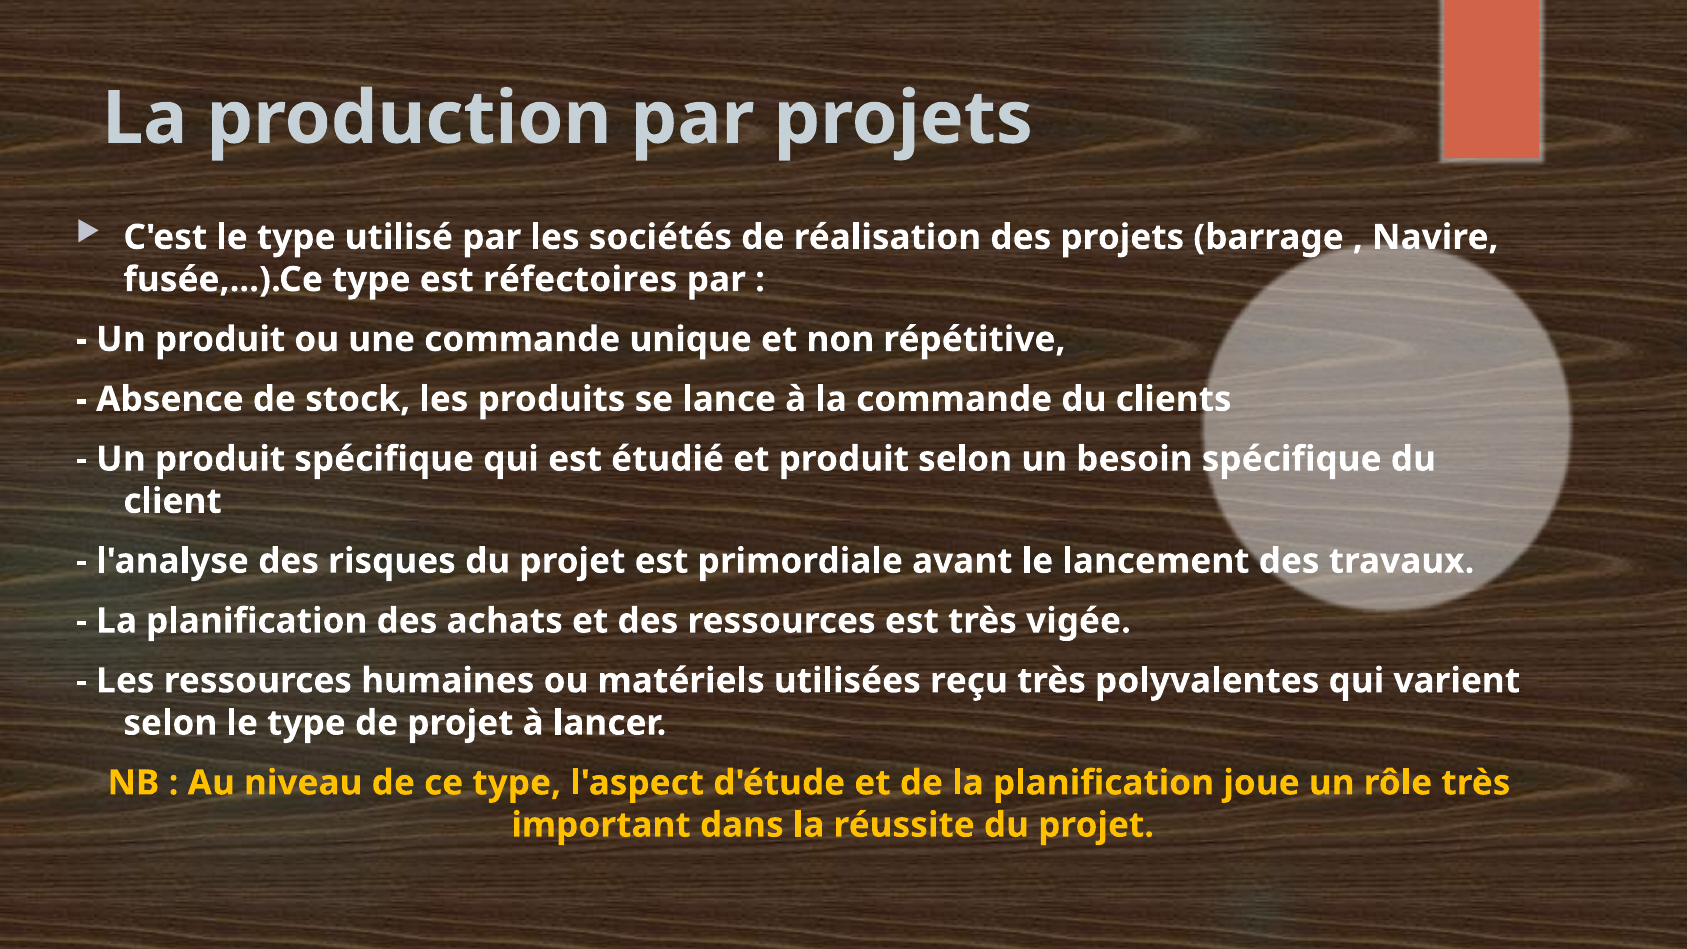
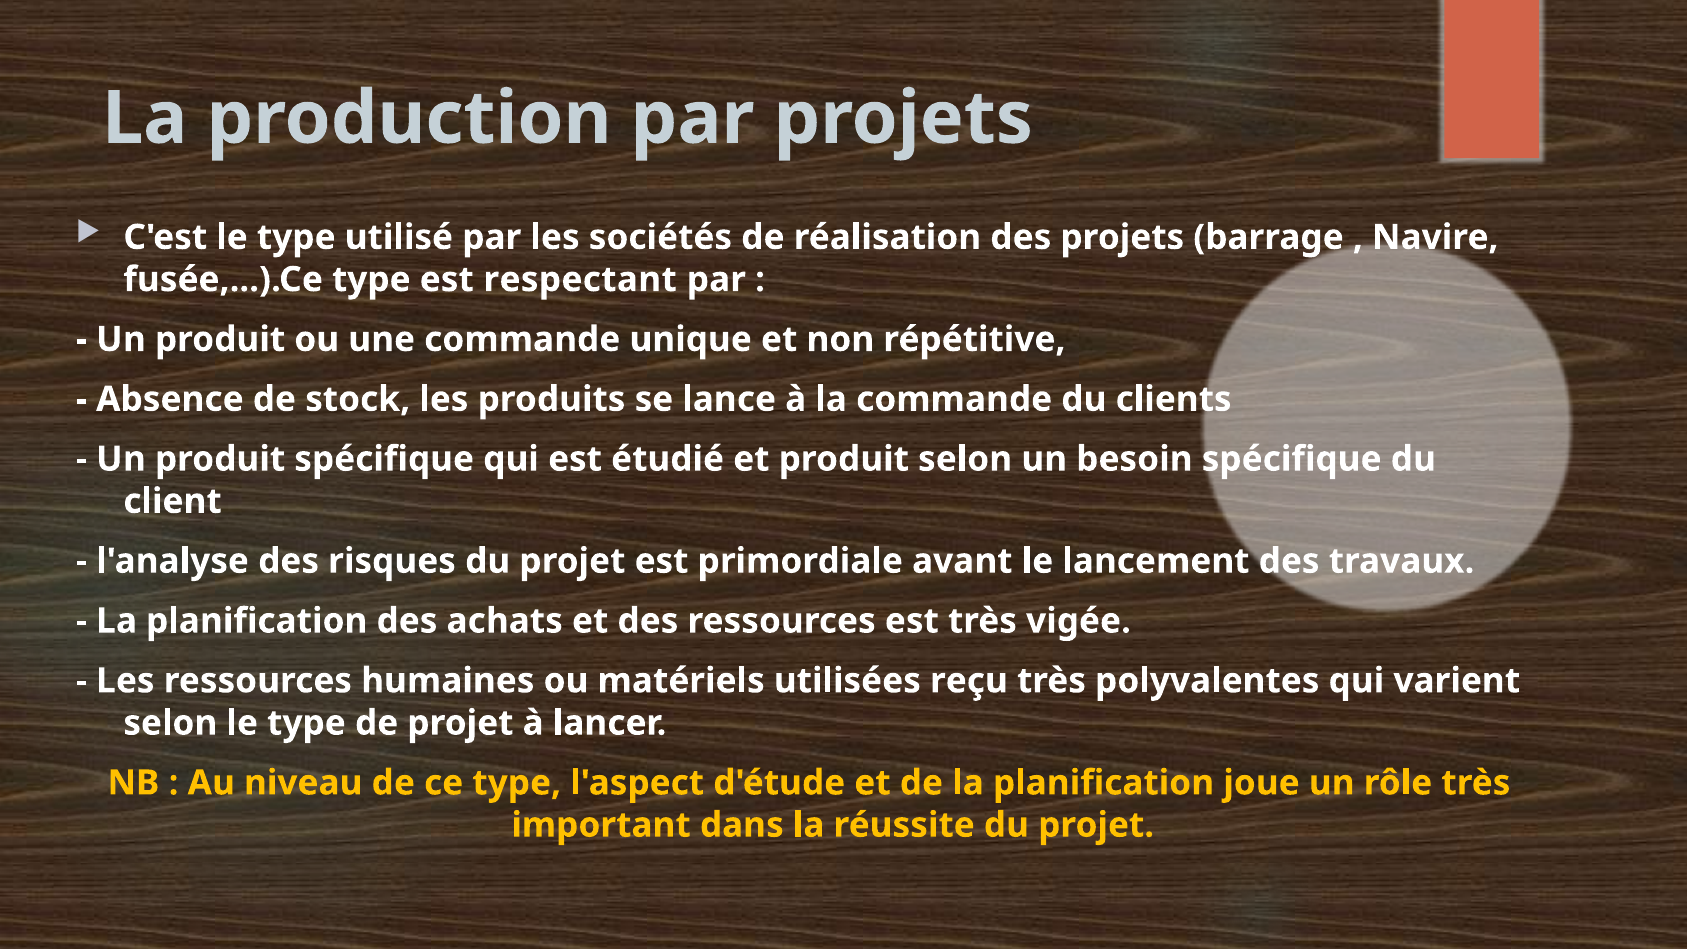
réfectoires: réfectoires -> respectant
